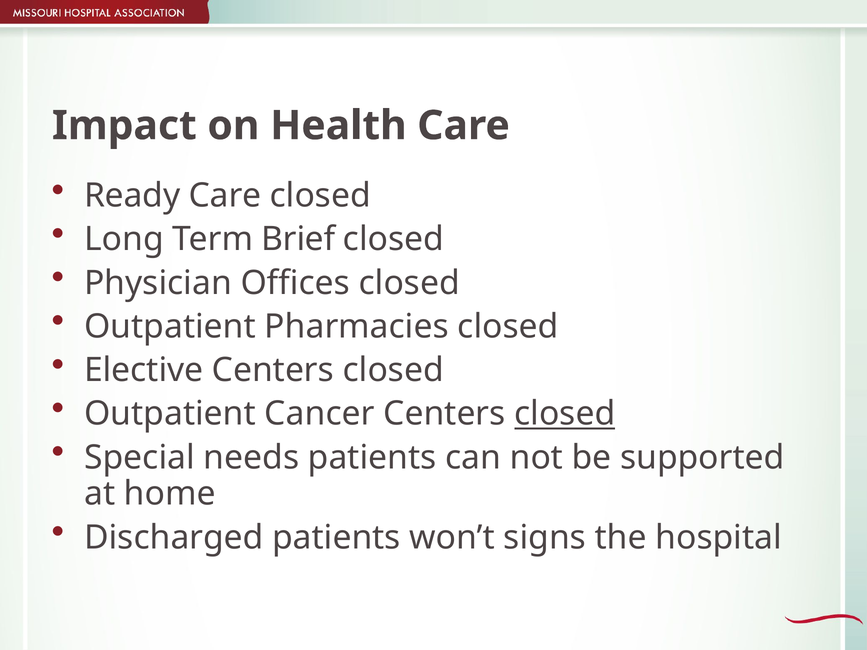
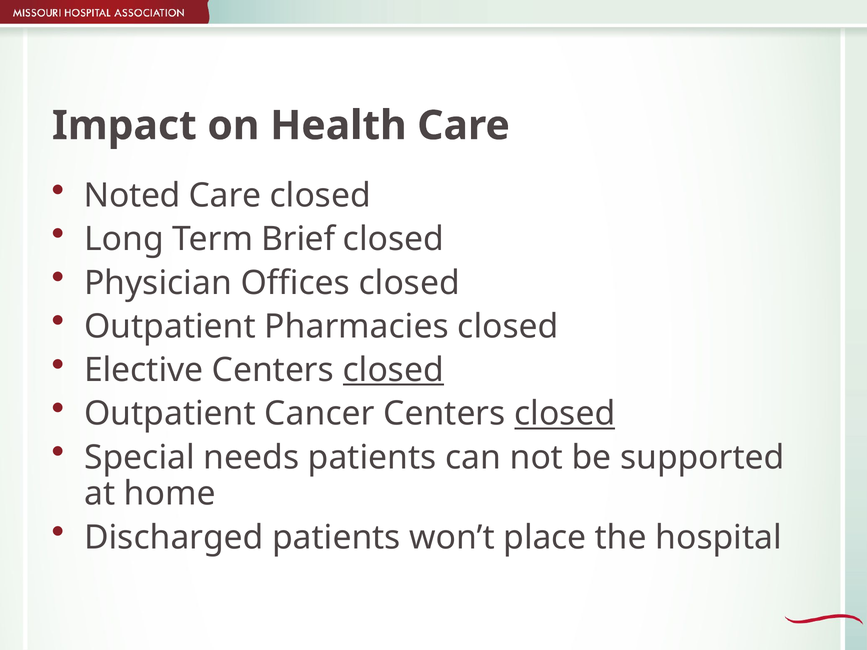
Ready: Ready -> Noted
closed at (393, 370) underline: none -> present
signs: signs -> place
